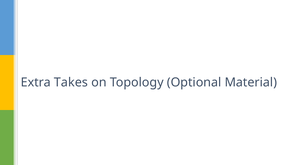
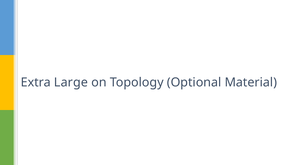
Takes: Takes -> Large
